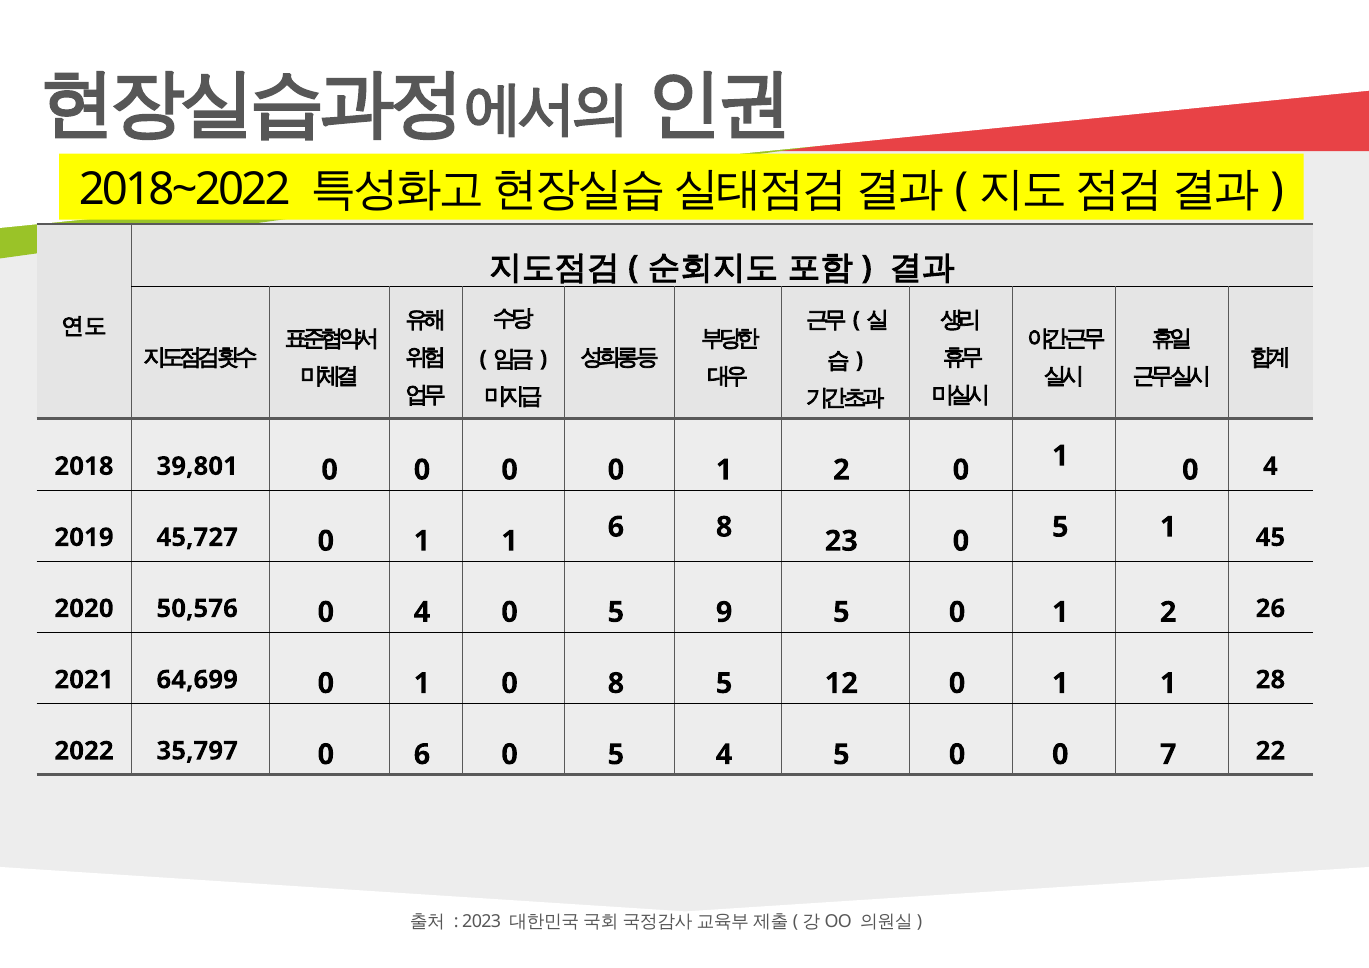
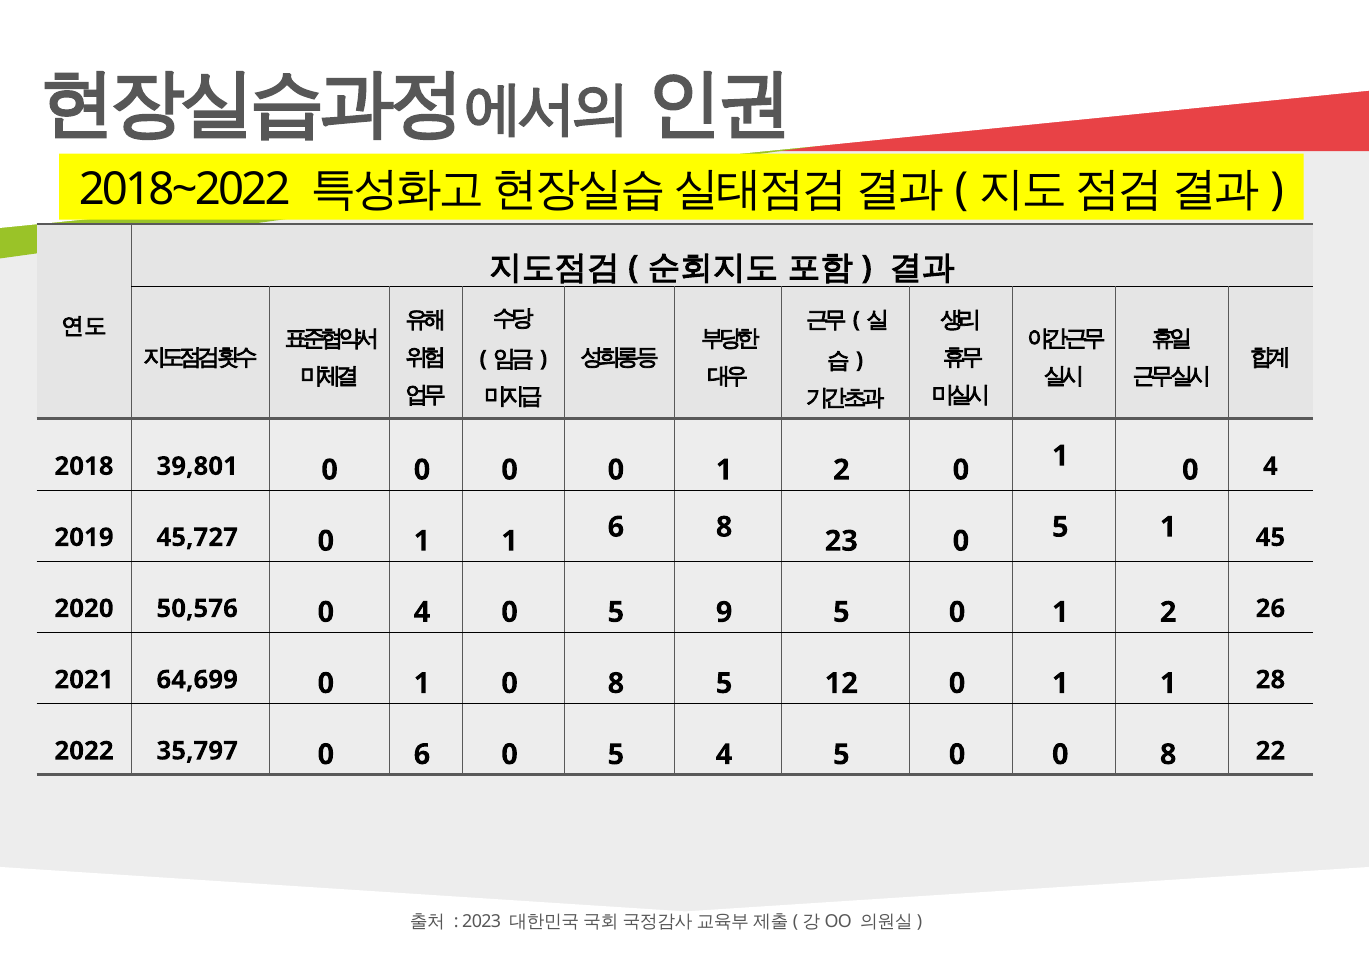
0 0 7: 7 -> 8
